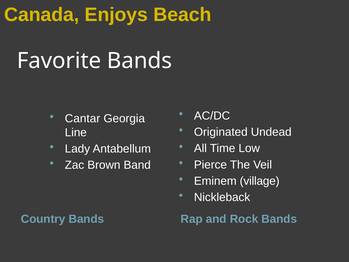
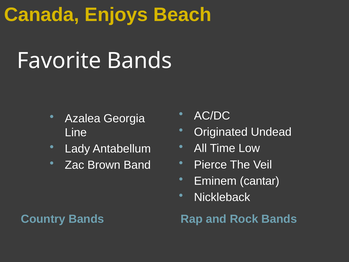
Cantar: Cantar -> Azalea
village: village -> cantar
